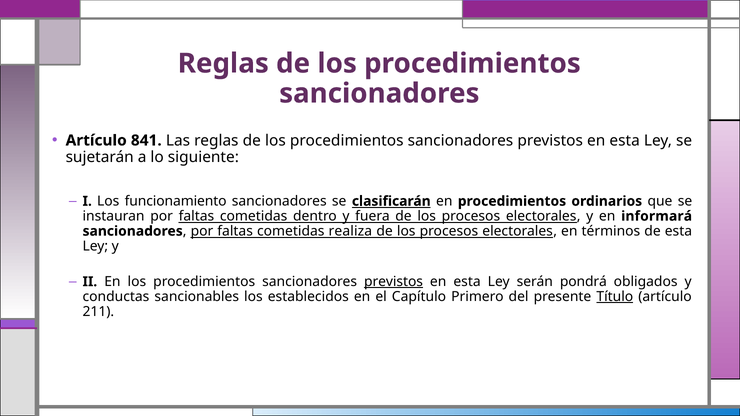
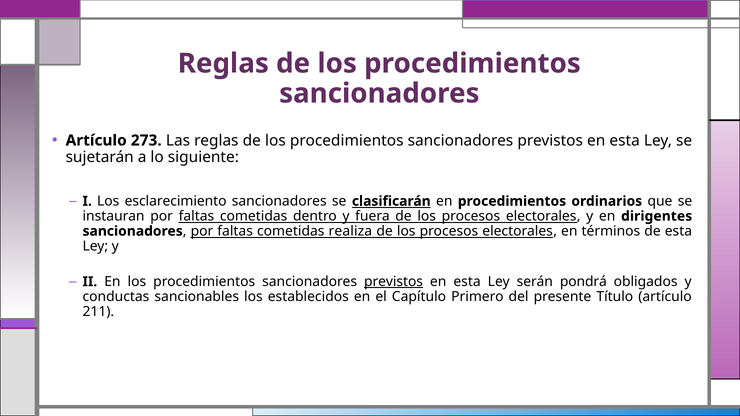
841: 841 -> 273
funcionamiento: funcionamiento -> esclarecimiento
informará: informará -> dirigentes
Título underline: present -> none
